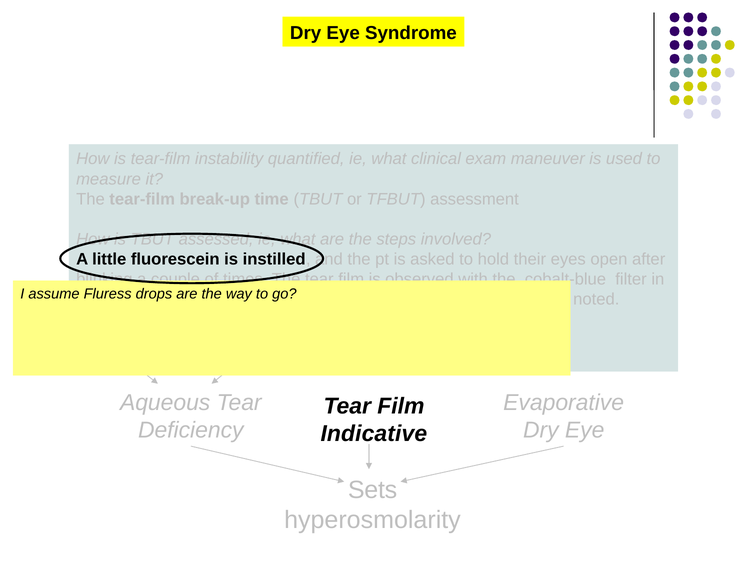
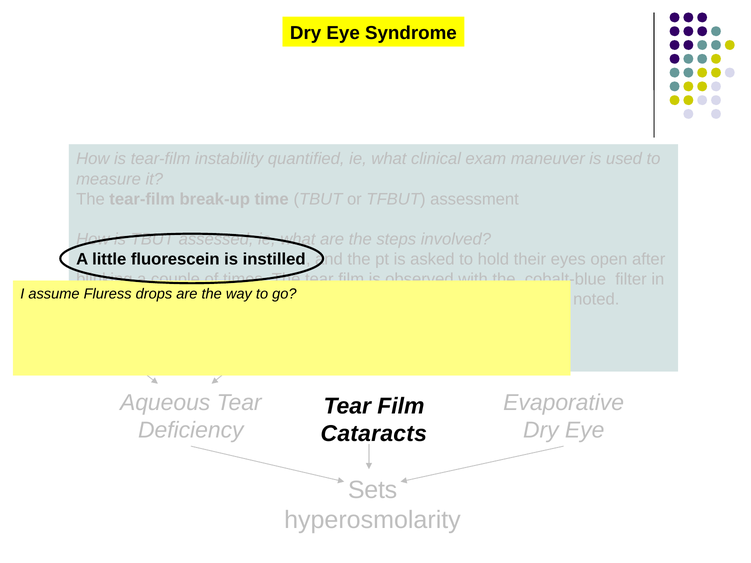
Indicative: Indicative -> Cataracts
